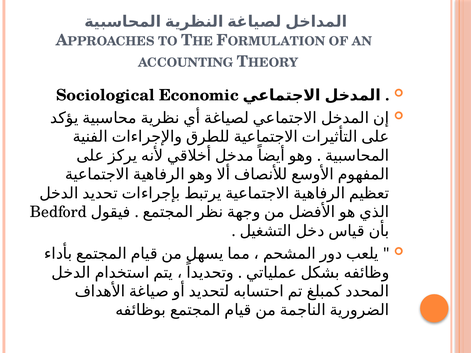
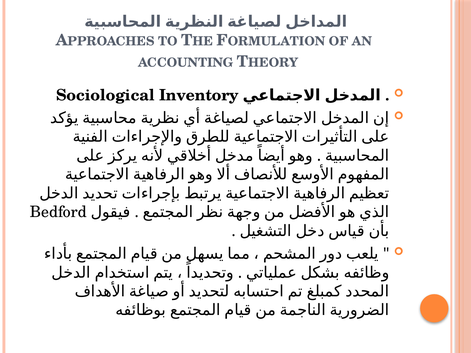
Economic: Economic -> Inventory
